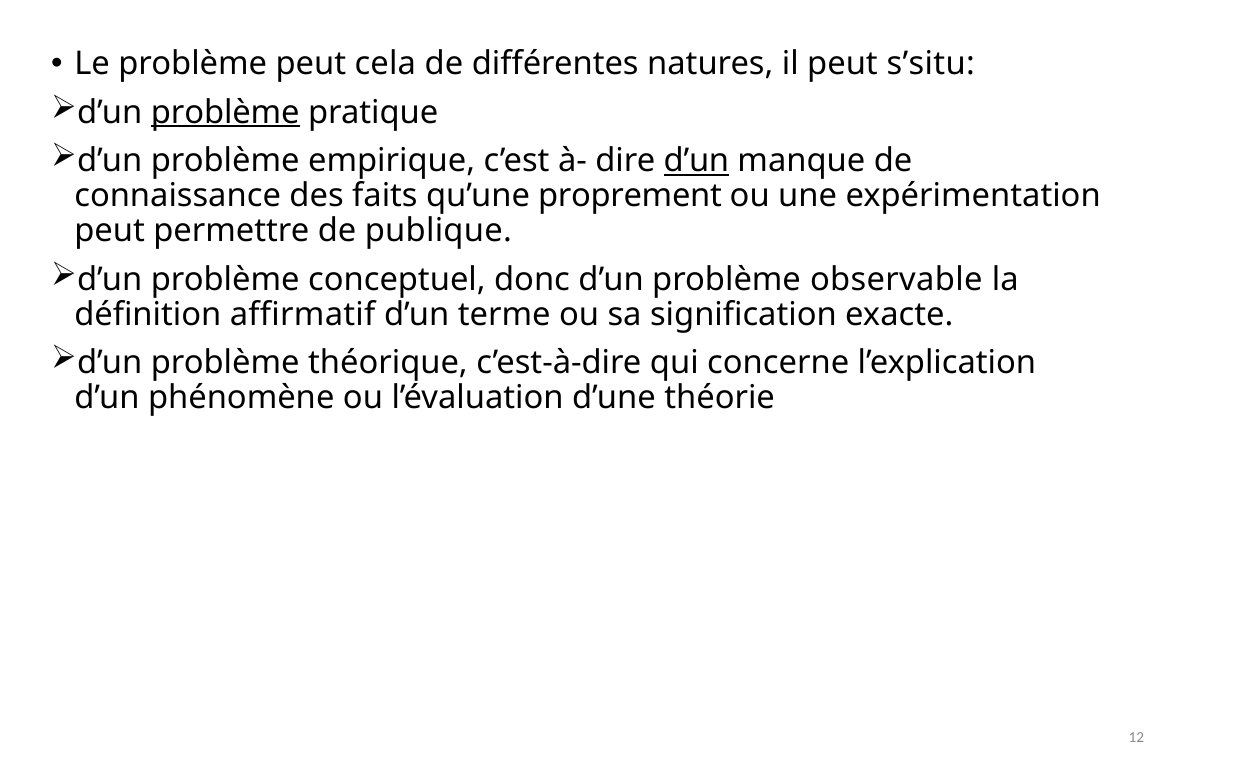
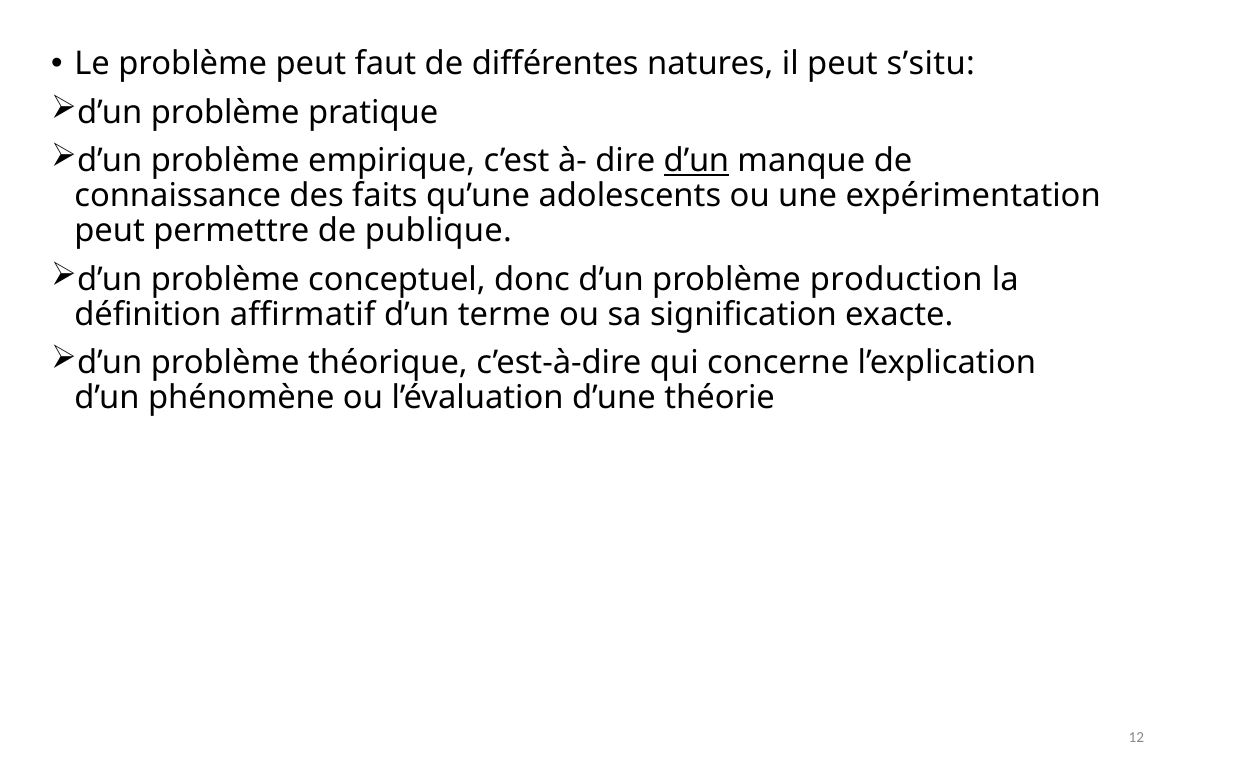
cela: cela -> faut
problème at (225, 112) underline: present -> none
proprement: proprement -> adolescents
observable: observable -> production
